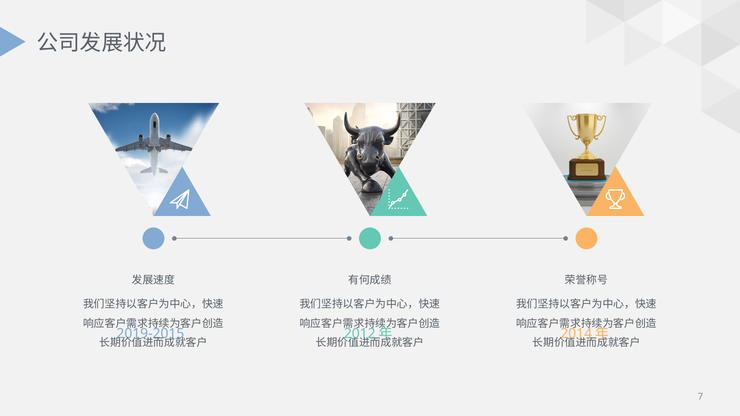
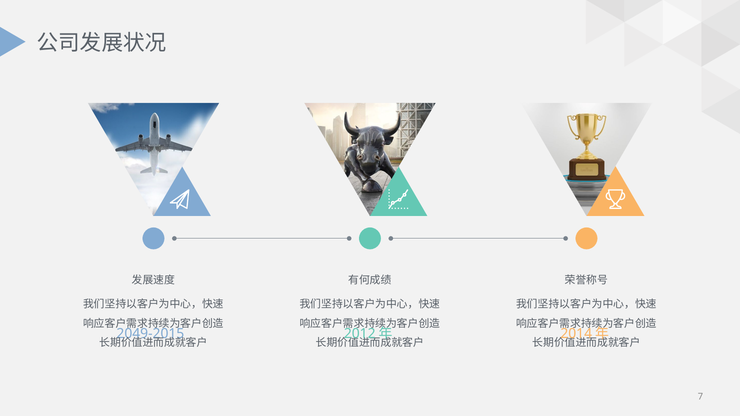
2019-2015: 2019-2015 -> 2049-2015
